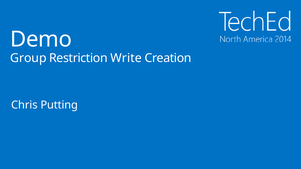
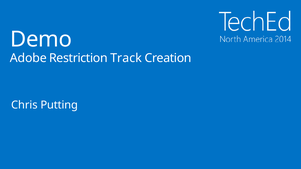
Group: Group -> Adobe
Write: Write -> Track
